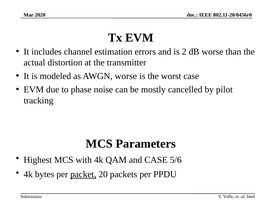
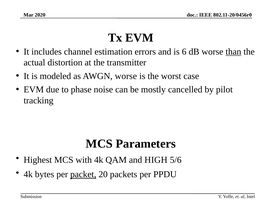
2: 2 -> 6
than underline: none -> present
and CASE: CASE -> HIGH
